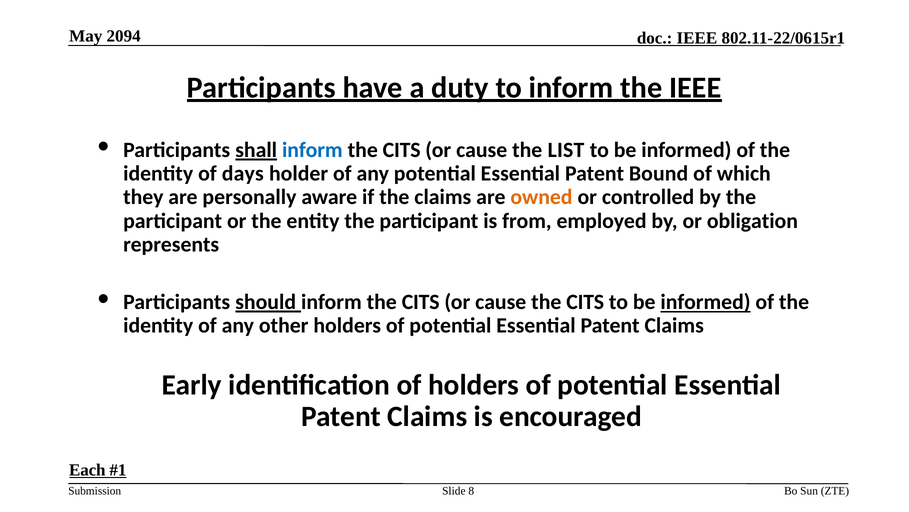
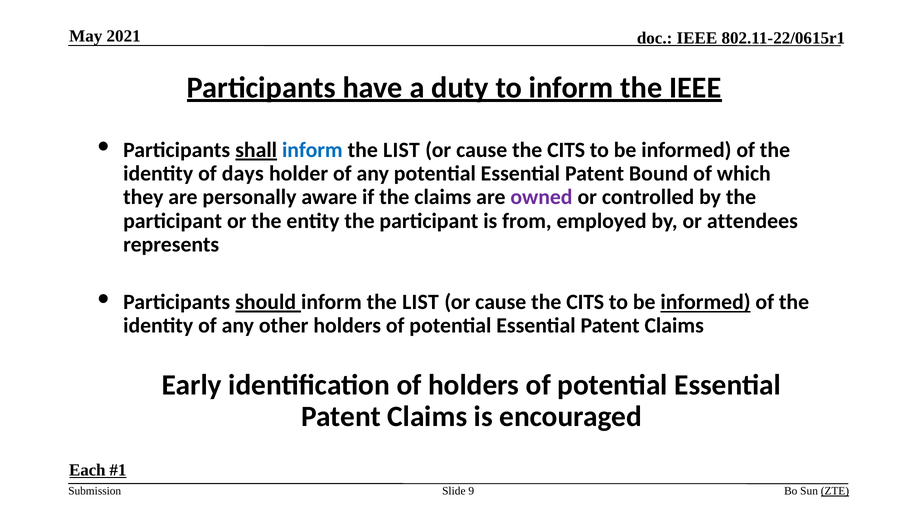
2094: 2094 -> 2021
CITS at (402, 150): CITS -> LIST
LIST at (566, 150): LIST -> CITS
owned colour: orange -> purple
obligation: obligation -> attendees
should inform the CITS: CITS -> LIST
8: 8 -> 9
ZTE underline: none -> present
